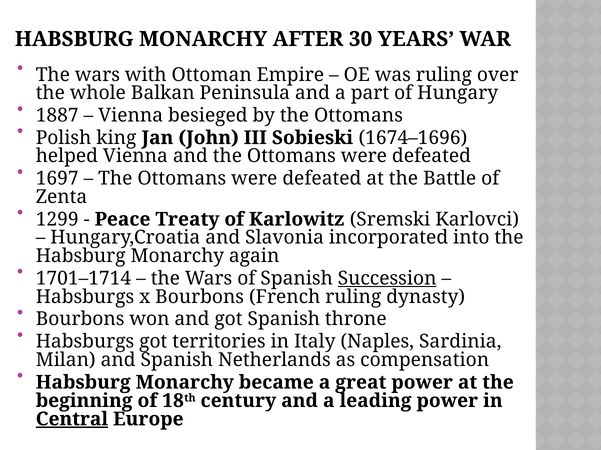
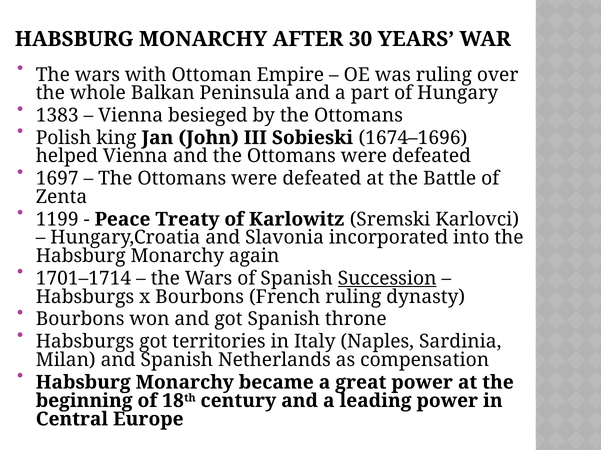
1887: 1887 -> 1383
1299: 1299 -> 1199
Central underline: present -> none
